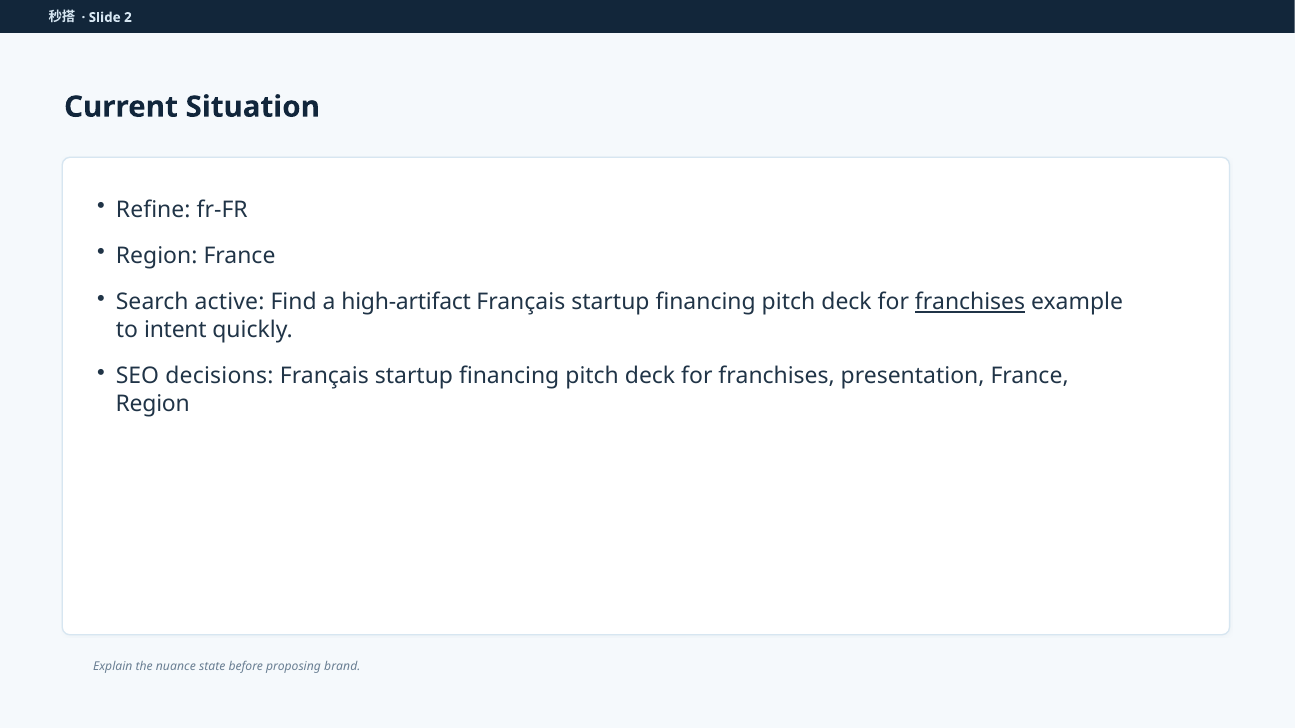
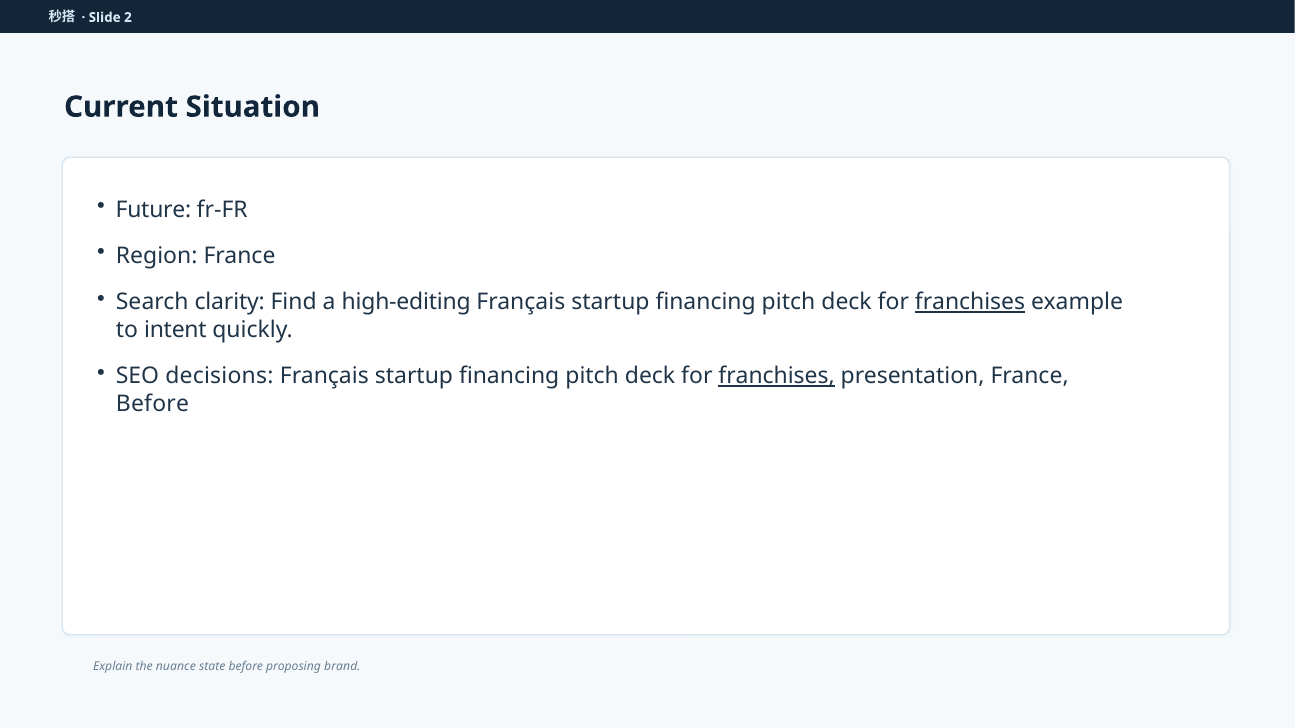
Refine: Refine -> Future
active: active -> clarity
high-artifact: high-artifact -> high-editing
franchises at (777, 376) underline: none -> present
Region at (153, 404): Region -> Before
